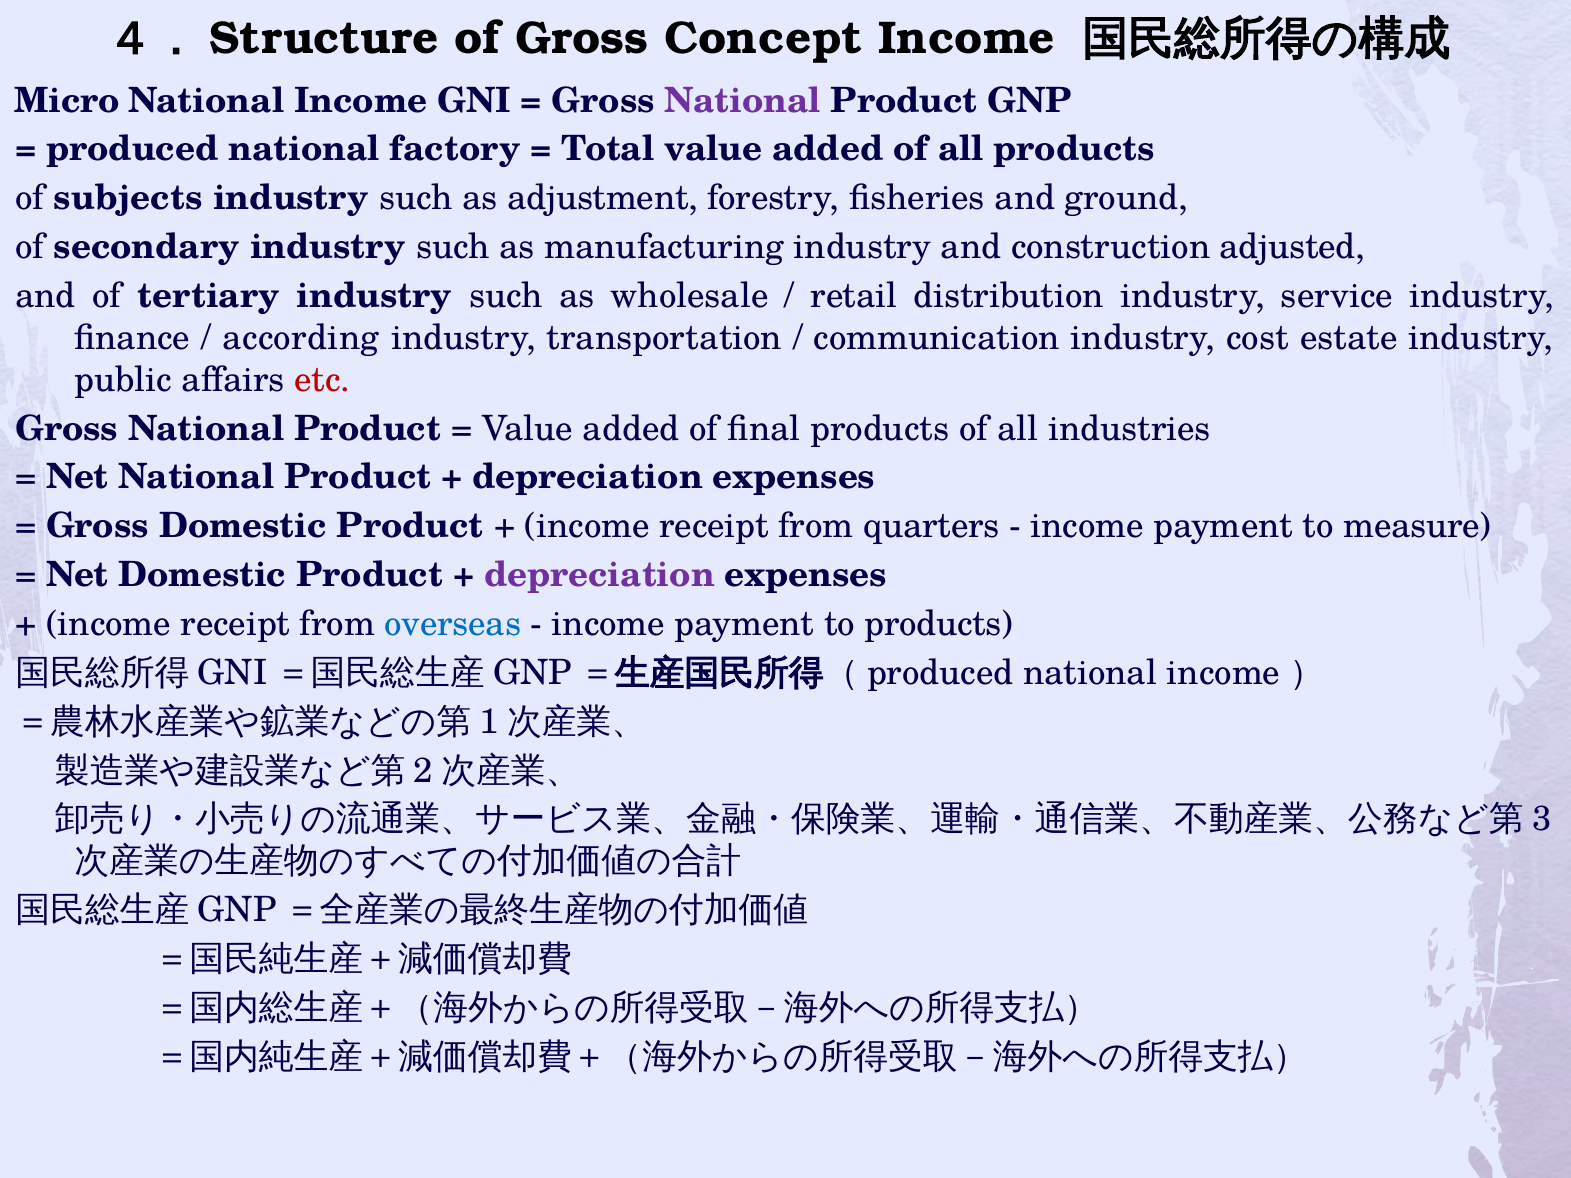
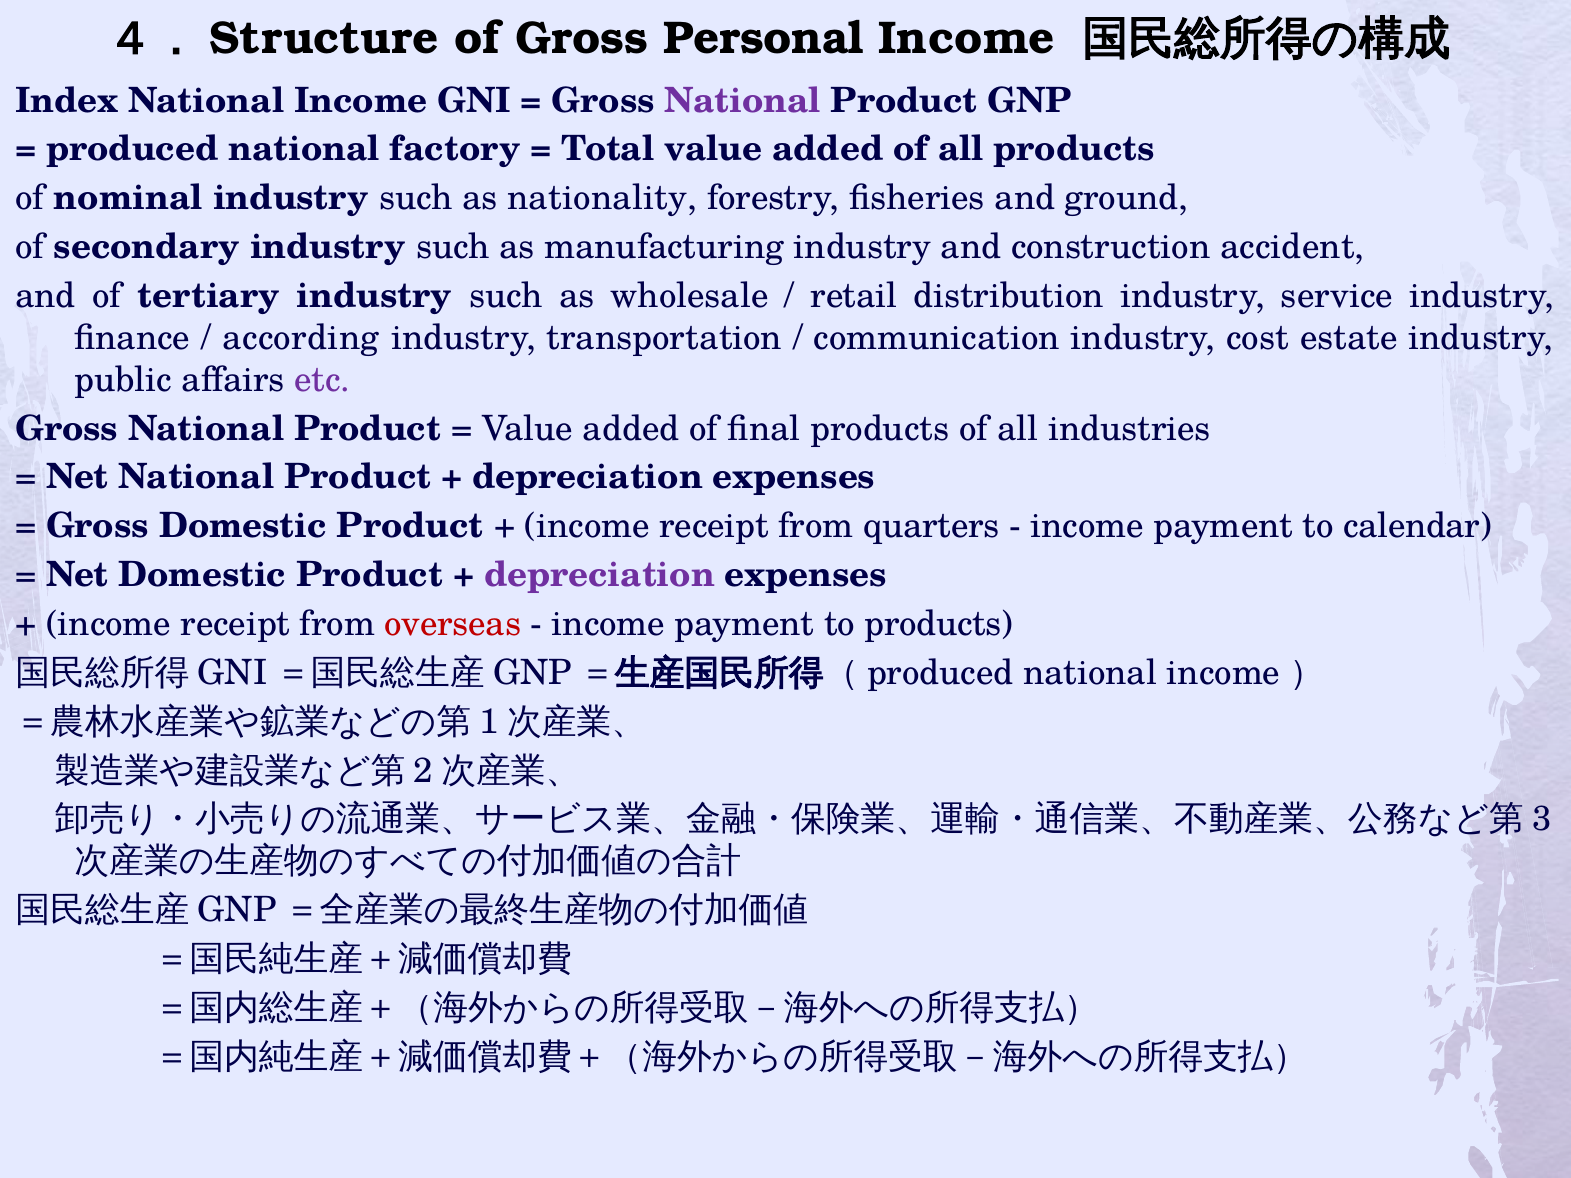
Concept: Concept -> Personal
Micro: Micro -> Index
subjects: subjects -> nominal
adjustment: adjustment -> nationality
adjusted: adjusted -> accident
etc colour: red -> purple
measure: measure -> calendar
overseas colour: blue -> red
